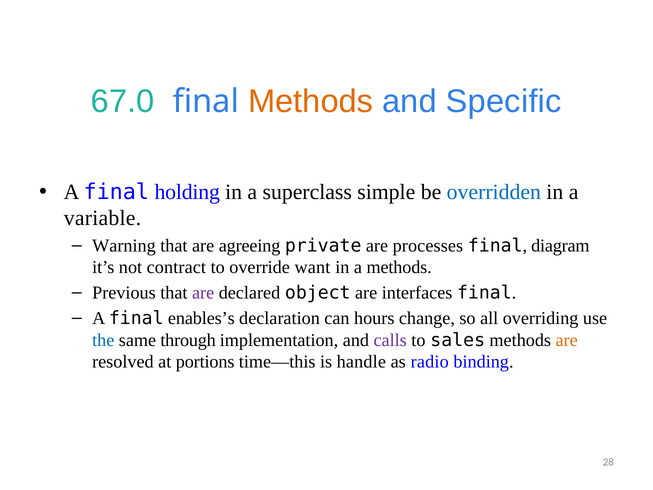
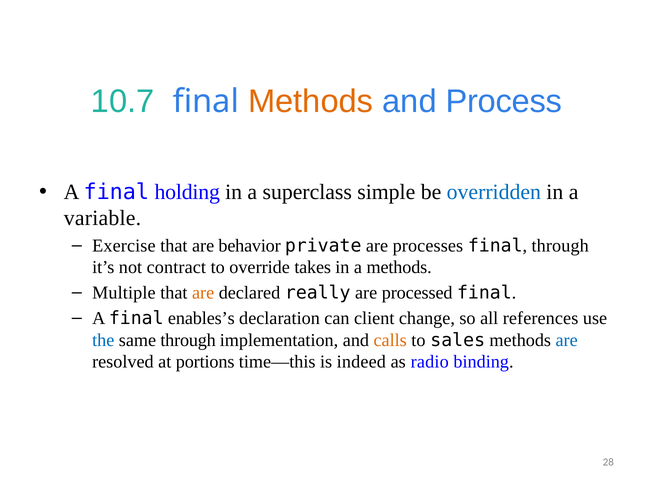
67.0: 67.0 -> 10.7
Specific: Specific -> Process
Warning: Warning -> Exercise
agreeing: agreeing -> behavior
final diagram: diagram -> through
want: want -> takes
Previous: Previous -> Multiple
are at (203, 293) colour: purple -> orange
object: object -> really
interfaces: interfaces -> processed
hours: hours -> client
overriding: overriding -> references
calls colour: purple -> orange
are at (567, 340) colour: orange -> blue
handle: handle -> indeed
